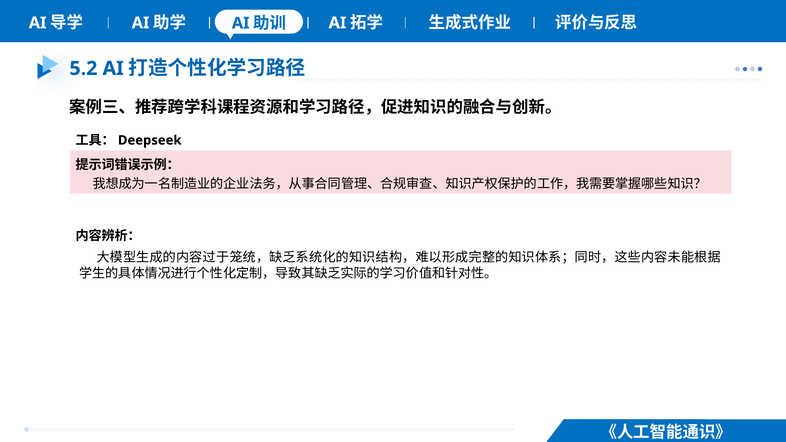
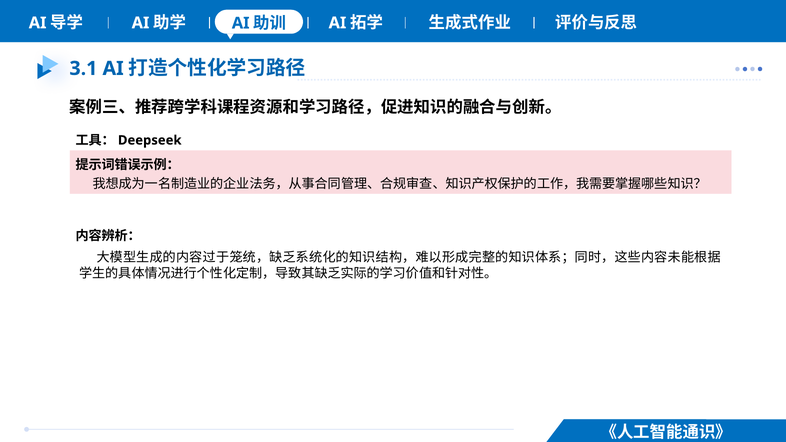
5.2: 5.2 -> 3.1
